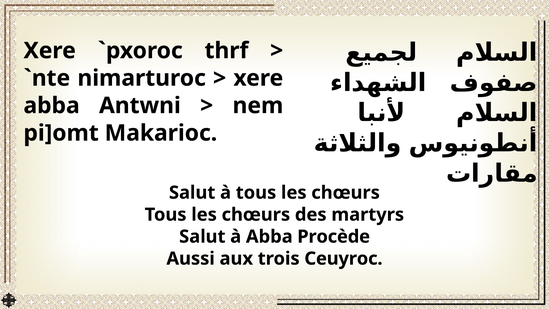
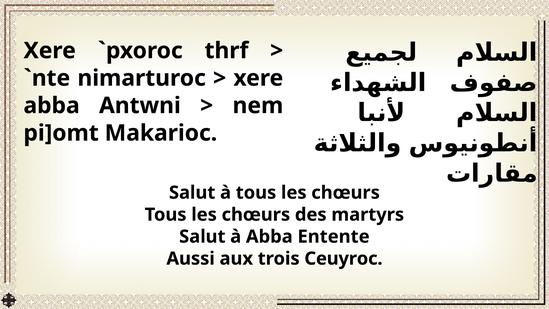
Procède: Procède -> Entente
